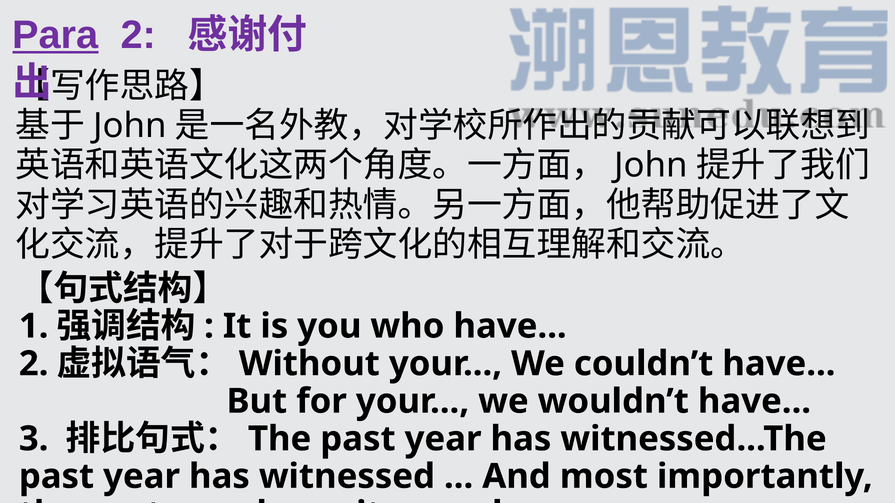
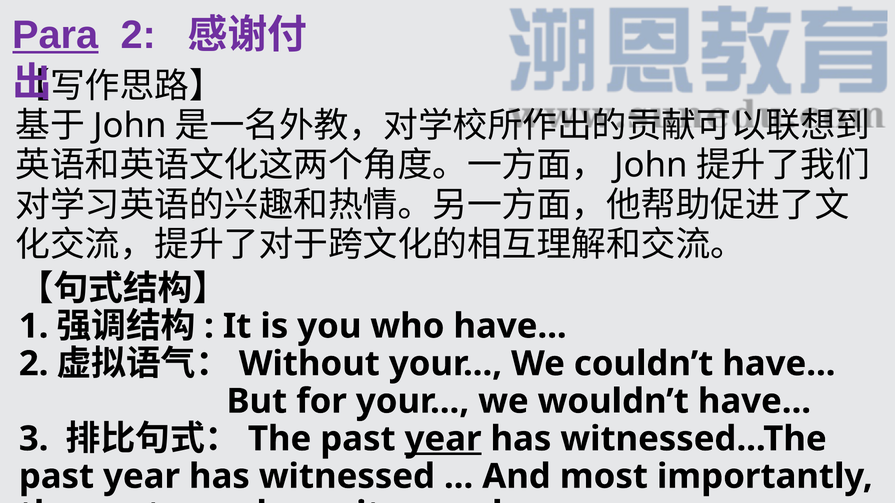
year at (443, 439) underline: none -> present
